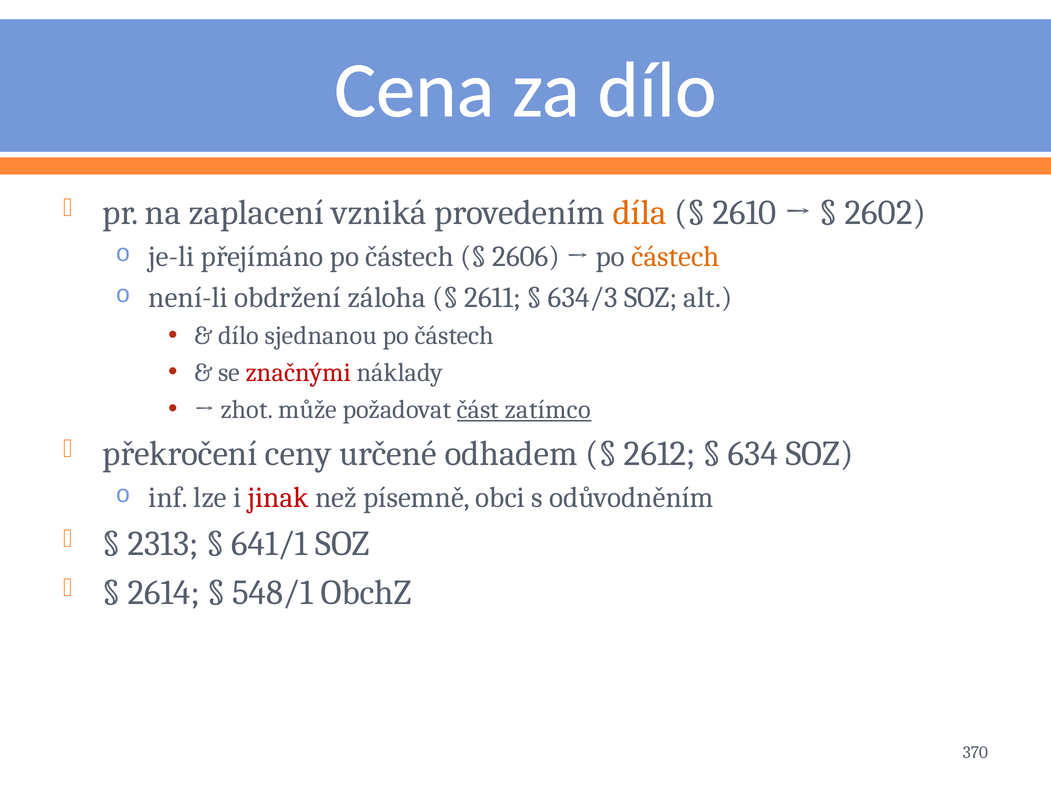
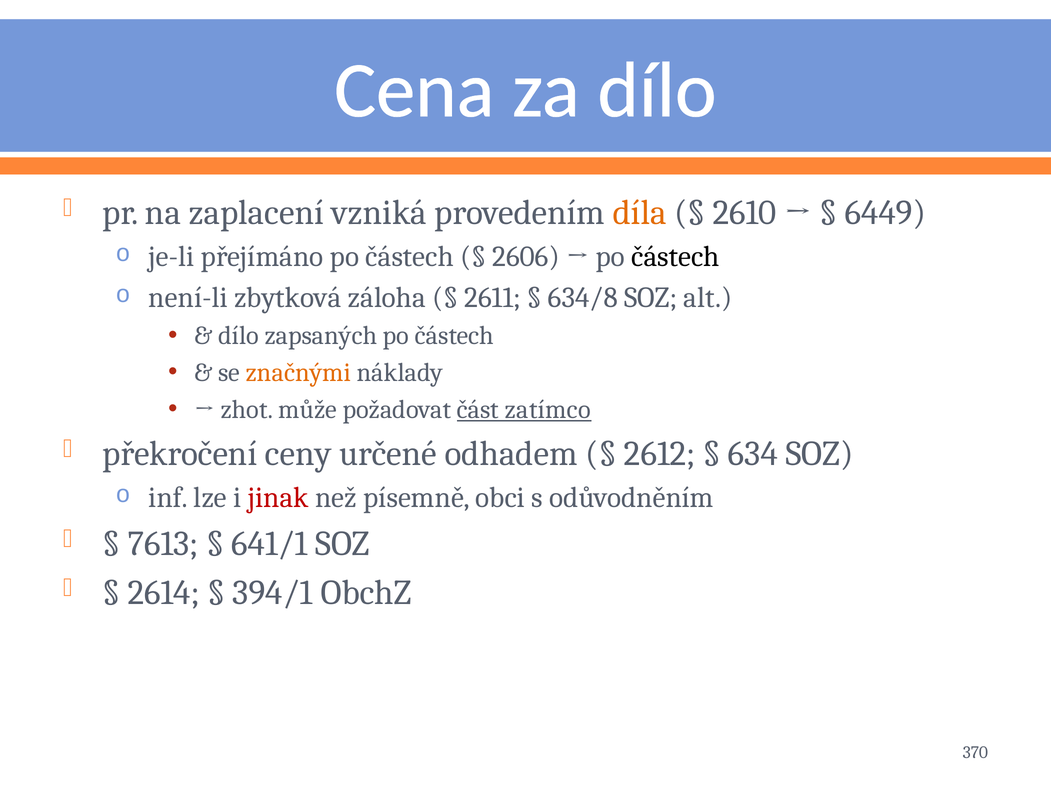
2602: 2602 -> 6449
částech at (675, 257) colour: orange -> black
obdržení: obdržení -> zbytková
634/3: 634/3 -> 634/8
sjednanou: sjednanou -> zapsaných
značnými colour: red -> orange
2313: 2313 -> 7613
548/1: 548/1 -> 394/1
